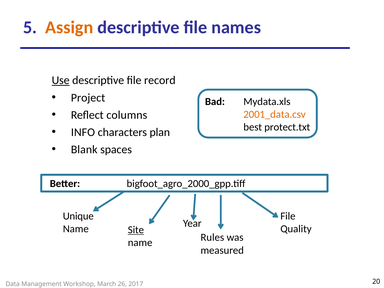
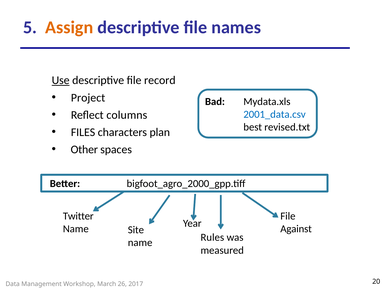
2001_data.csv colour: orange -> blue
protect.txt: protect.txt -> revised.txt
INFO: INFO -> FILES
Blank: Blank -> Other
Unique: Unique -> Twitter
Quality: Quality -> Against
Site underline: present -> none
